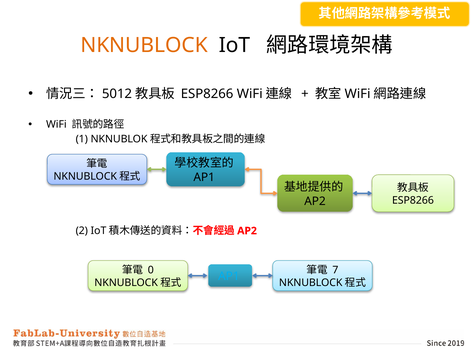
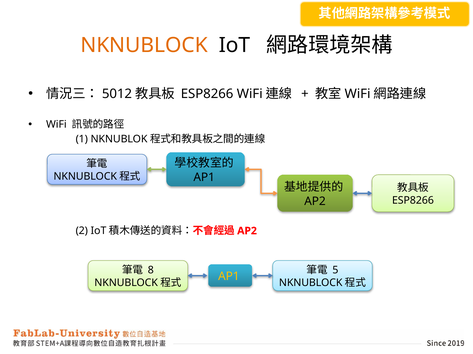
0 at (151, 271): 0 -> 8
7: 7 -> 5
AP1 at (229, 277) colour: light blue -> yellow
